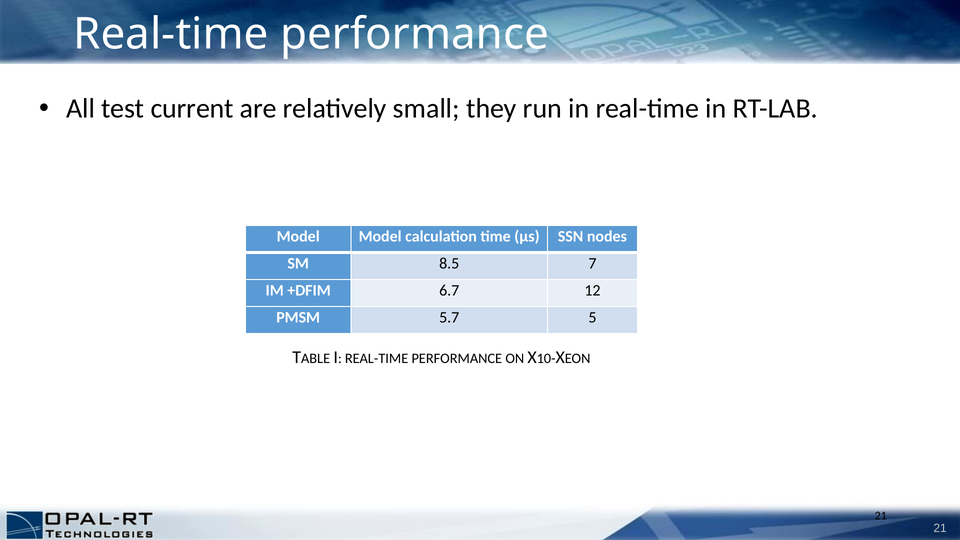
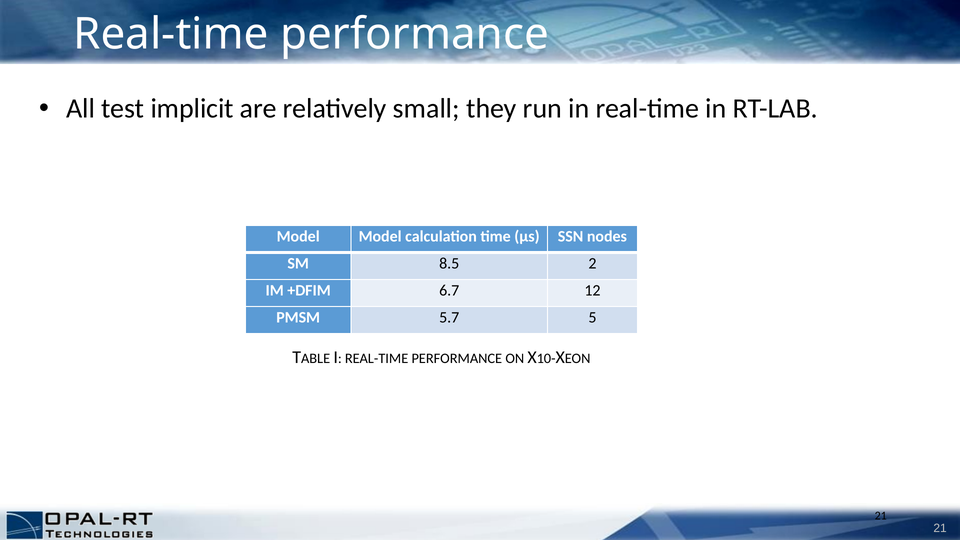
current: current -> implicit
7: 7 -> 2
